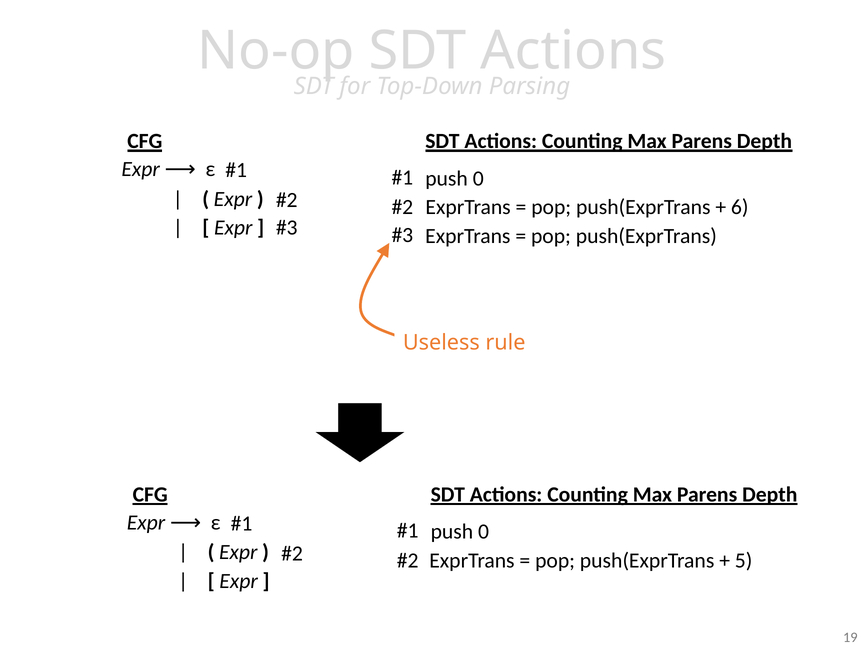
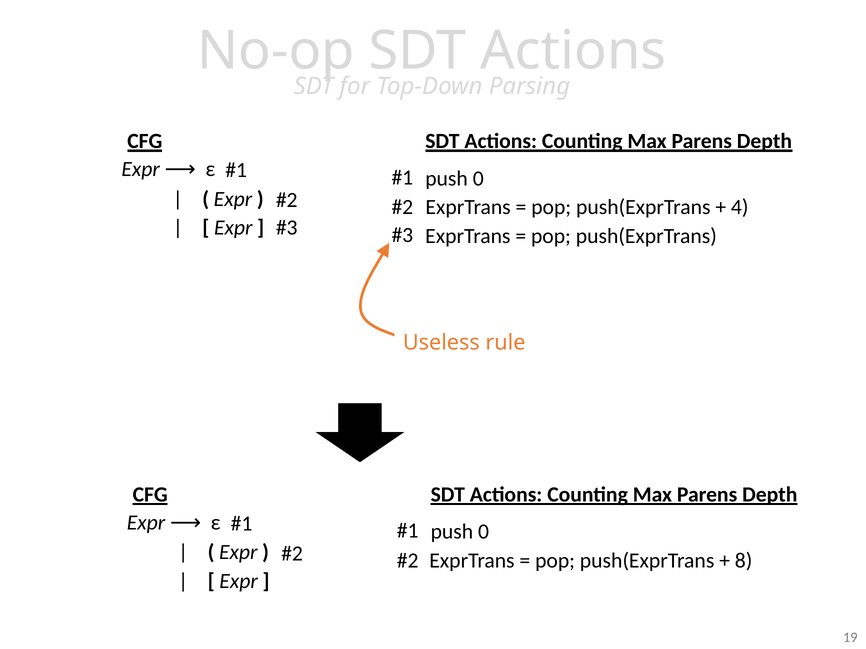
6: 6 -> 4
5: 5 -> 8
